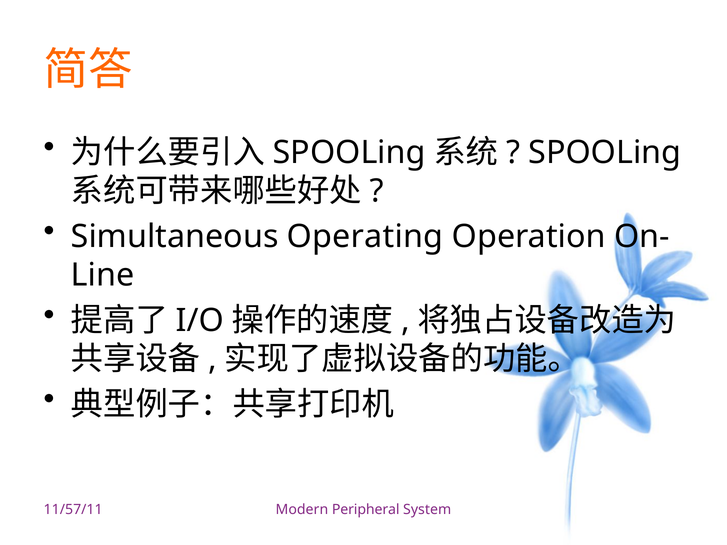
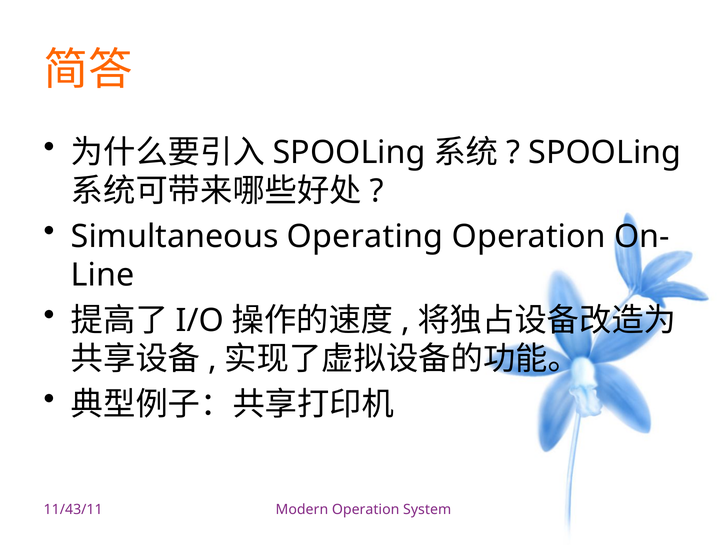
11/57/11: 11/57/11 -> 11/43/11
Modern Peripheral: Peripheral -> Operation
